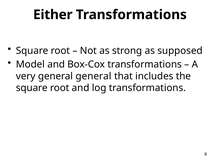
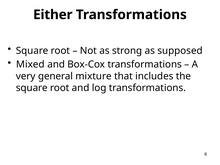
Model: Model -> Mixed
general general: general -> mixture
